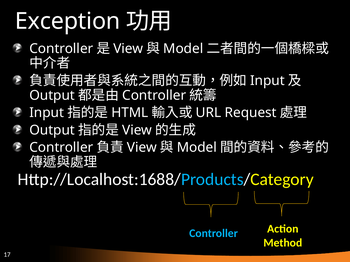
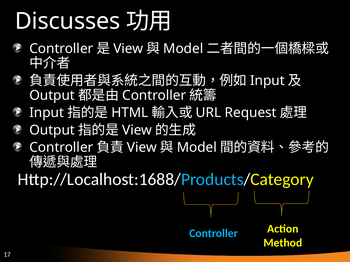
Exception: Exception -> Discusses
